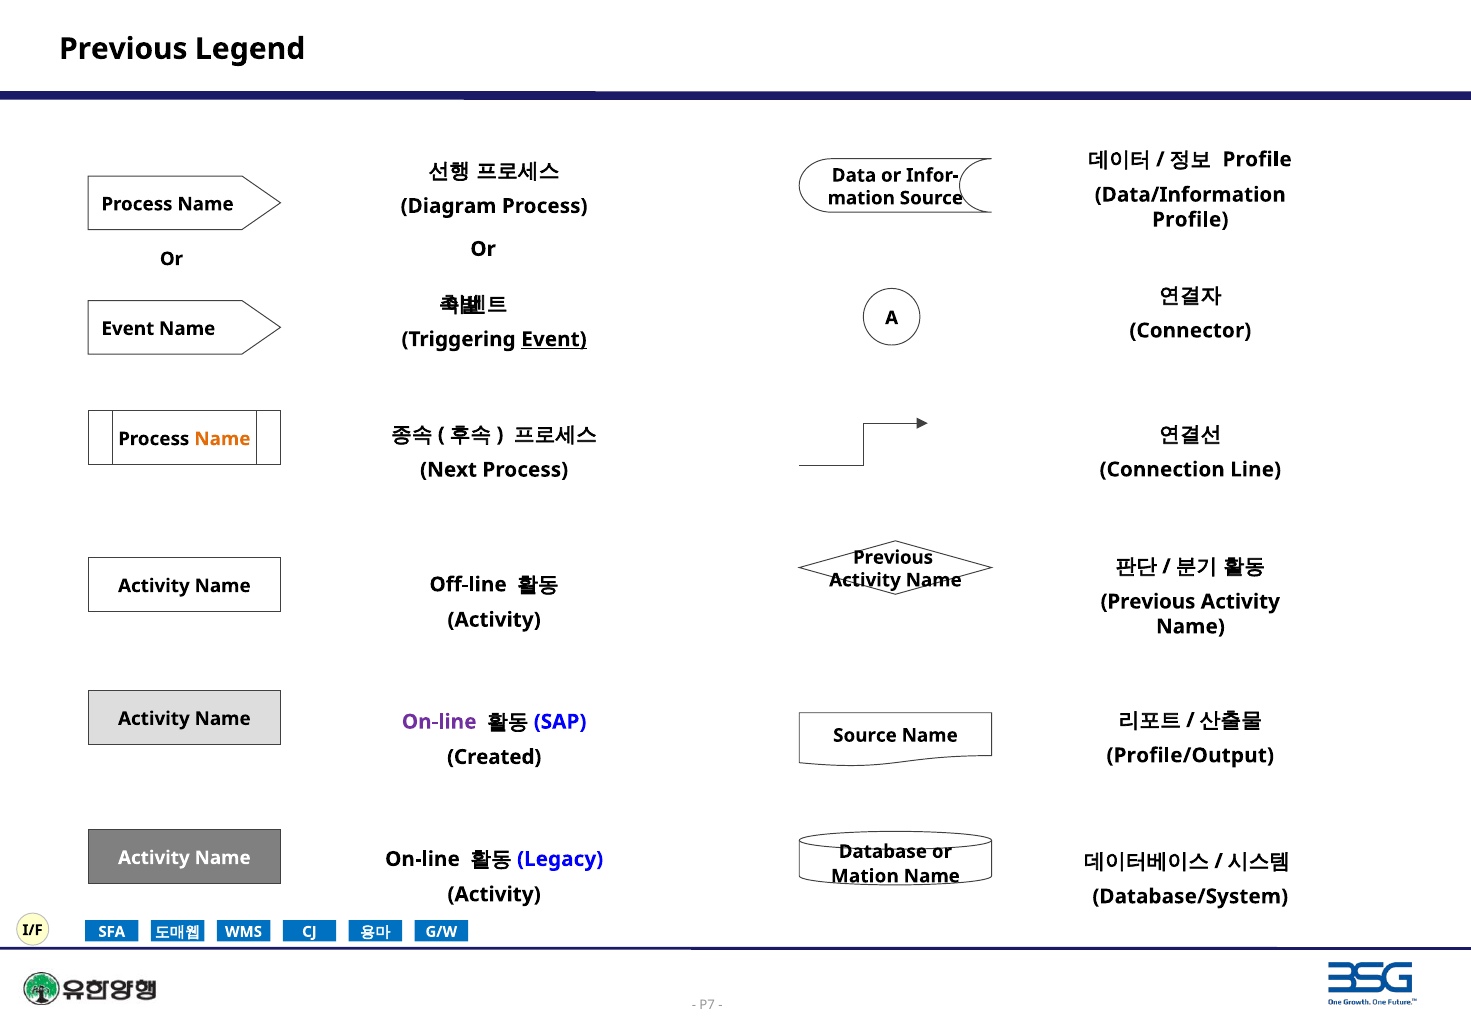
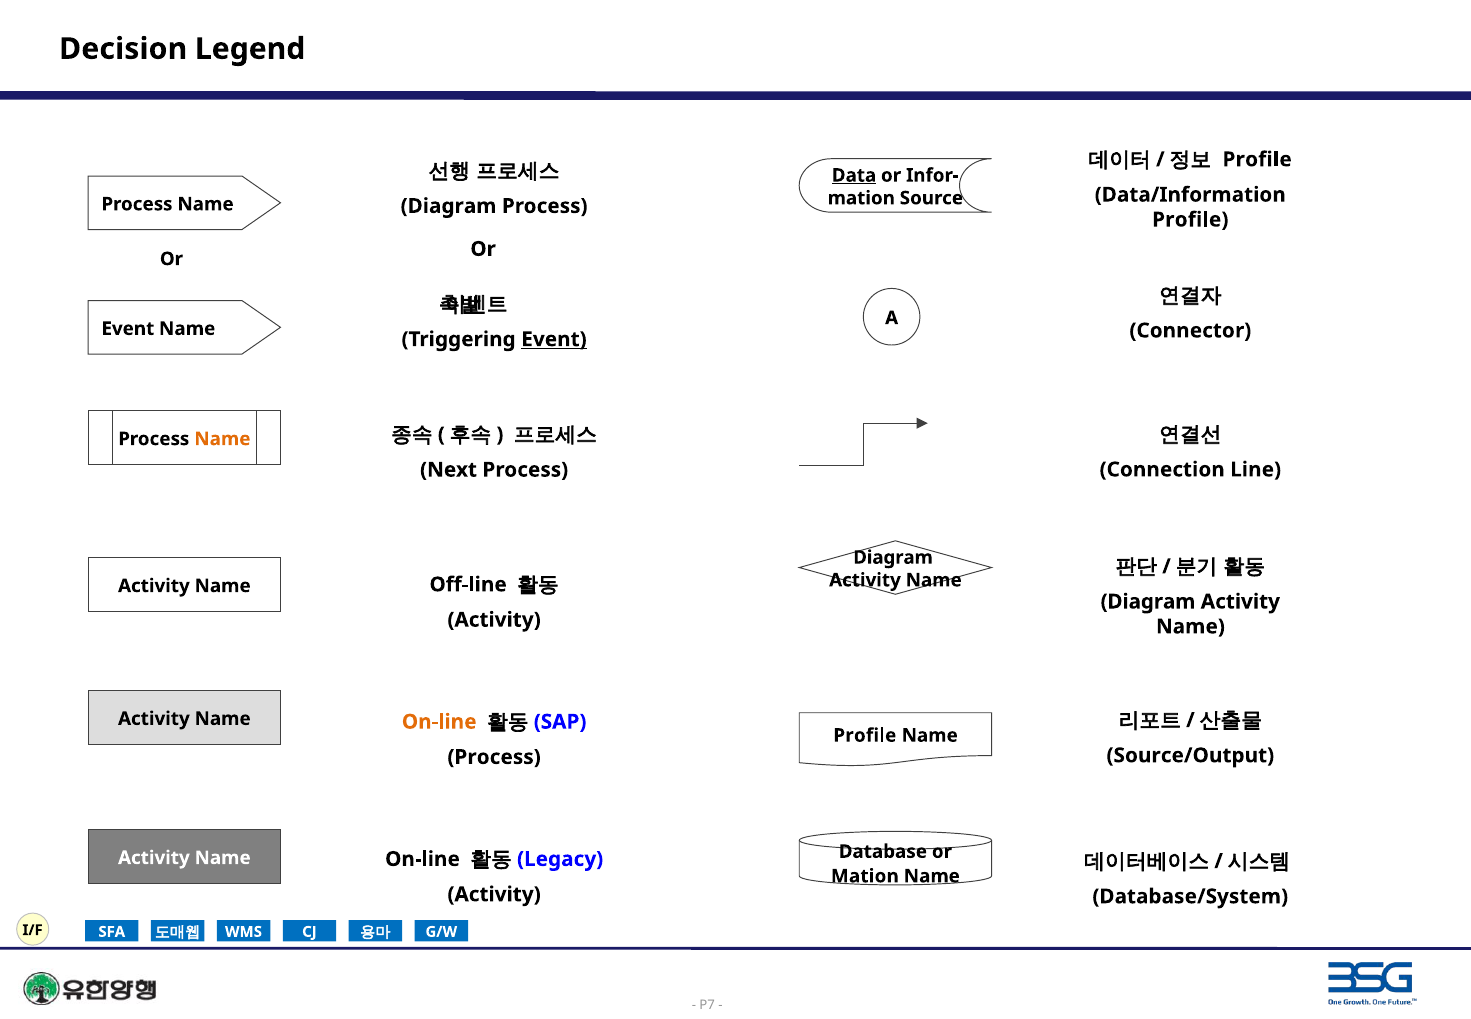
Previous at (123, 49): Previous -> Decision
Data underline: none -> present
Previous at (893, 557): Previous -> Diagram
Previous at (1148, 601): Previous -> Diagram
On-line at (439, 721) colour: purple -> orange
Source at (865, 735): Source -> Profile
Profile/Output: Profile/Output -> Source/Output
Created at (494, 757): Created -> Process
